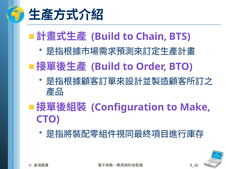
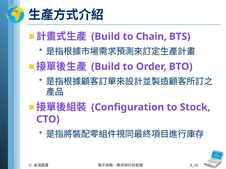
Make: Make -> Stock
